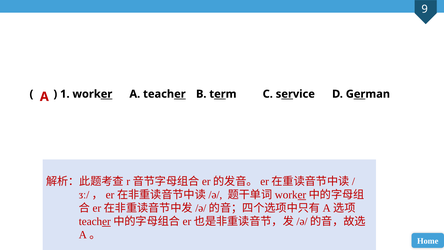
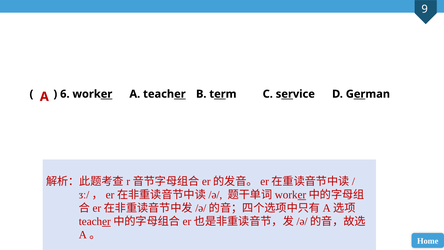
1: 1 -> 6
